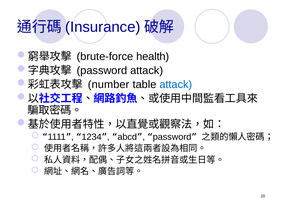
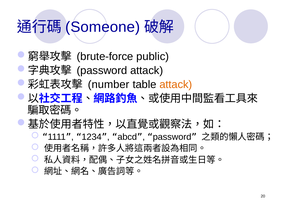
Insurance: Insurance -> Someone
health: health -> public
attack at (176, 85) colour: blue -> orange
